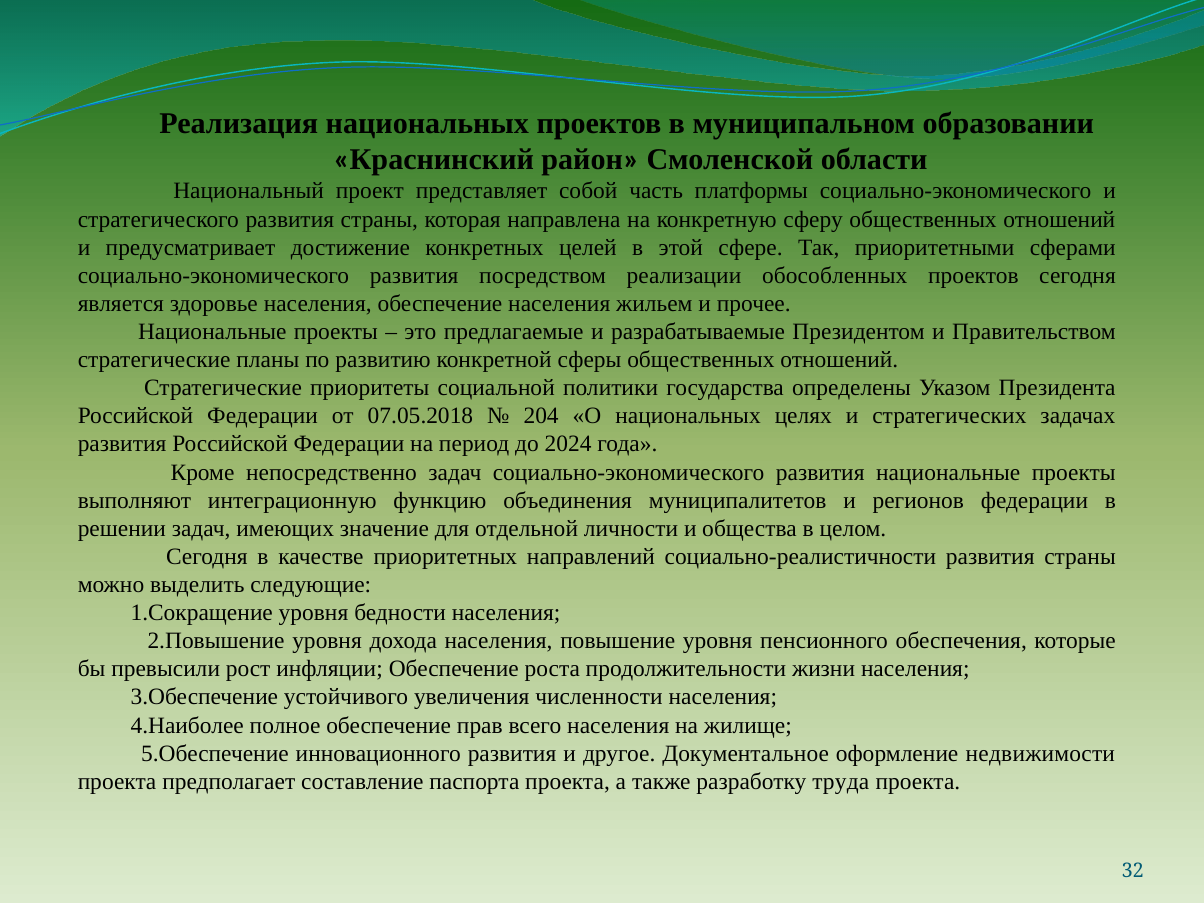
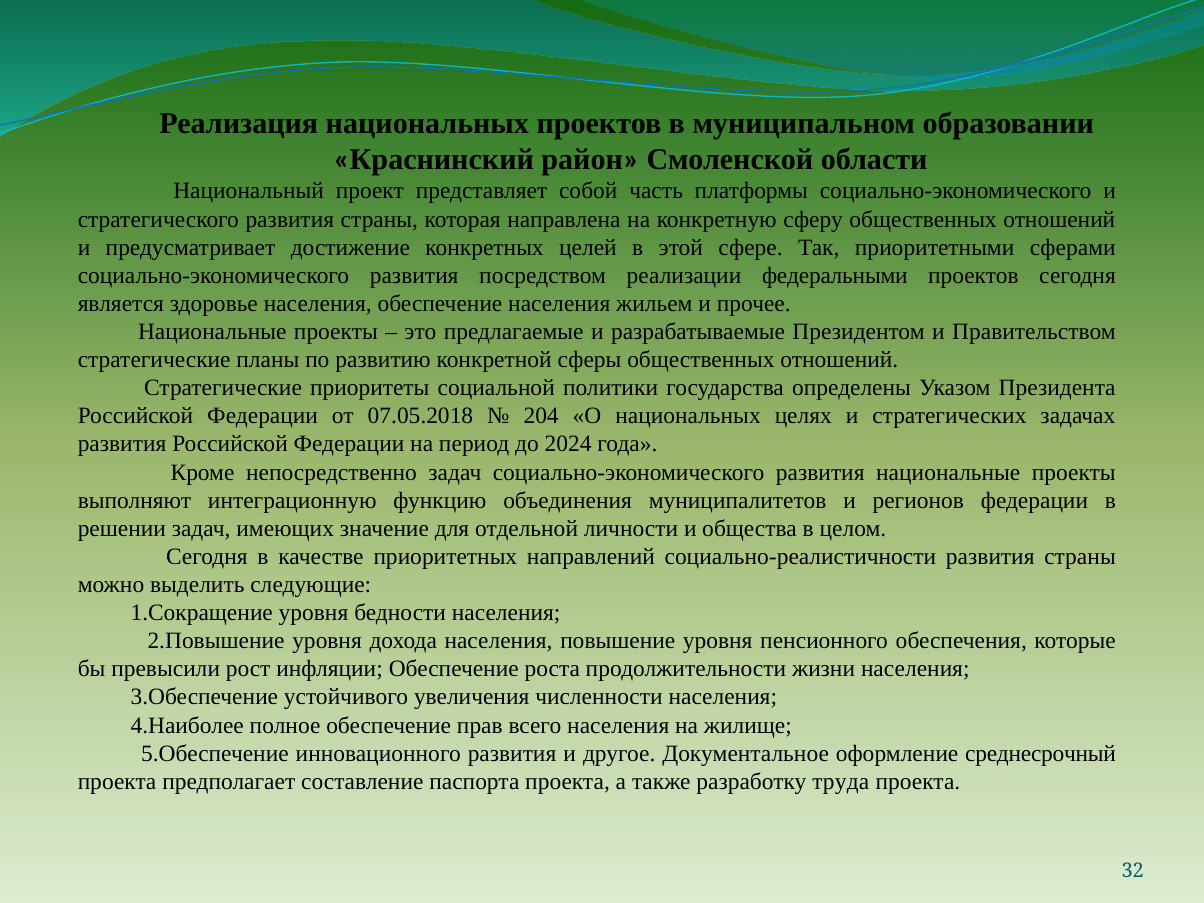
обособленных: обособленных -> федеральными
недвижимости: недвижимости -> среднесрочный
